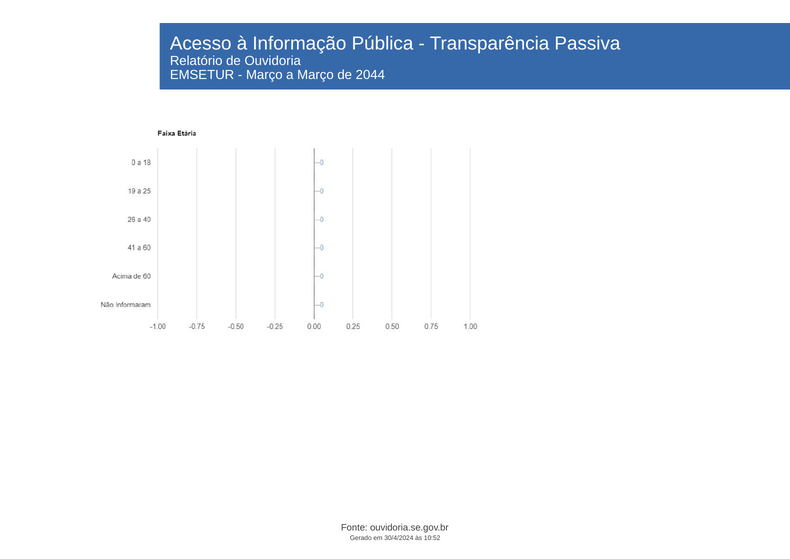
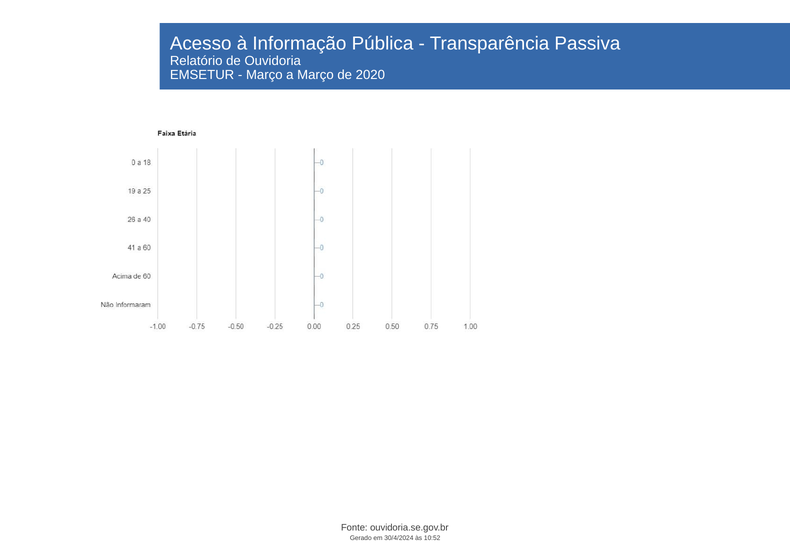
2044: 2044 -> 2020
